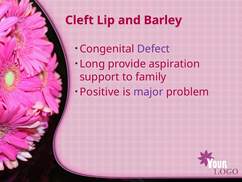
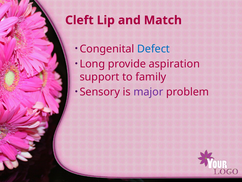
Barley: Barley -> Match
Defect colour: purple -> blue
Positive: Positive -> Sensory
